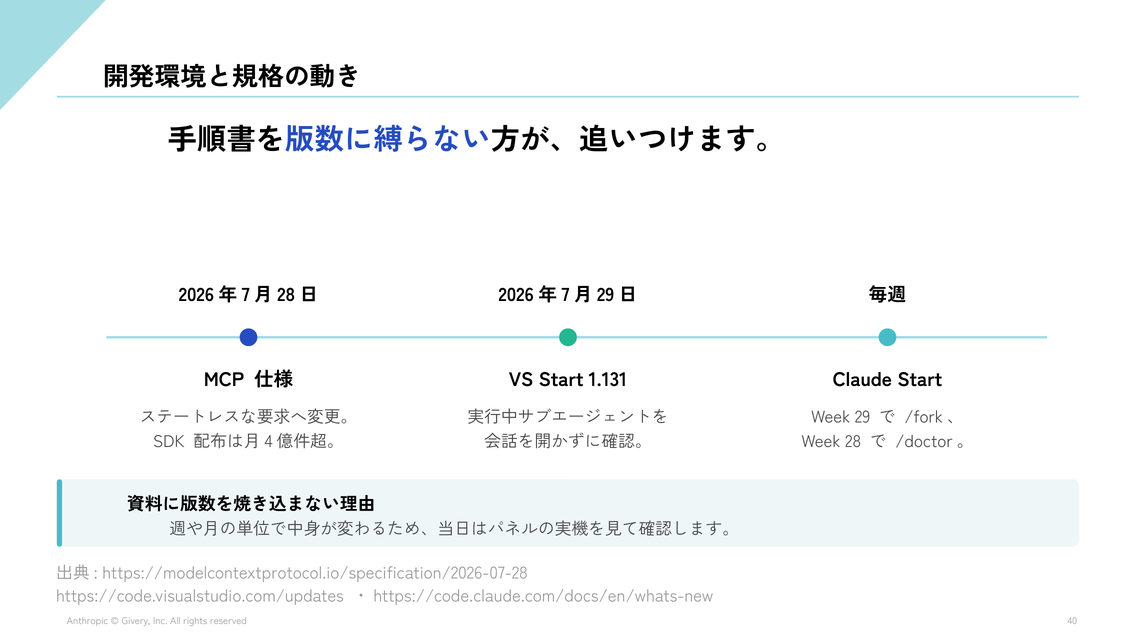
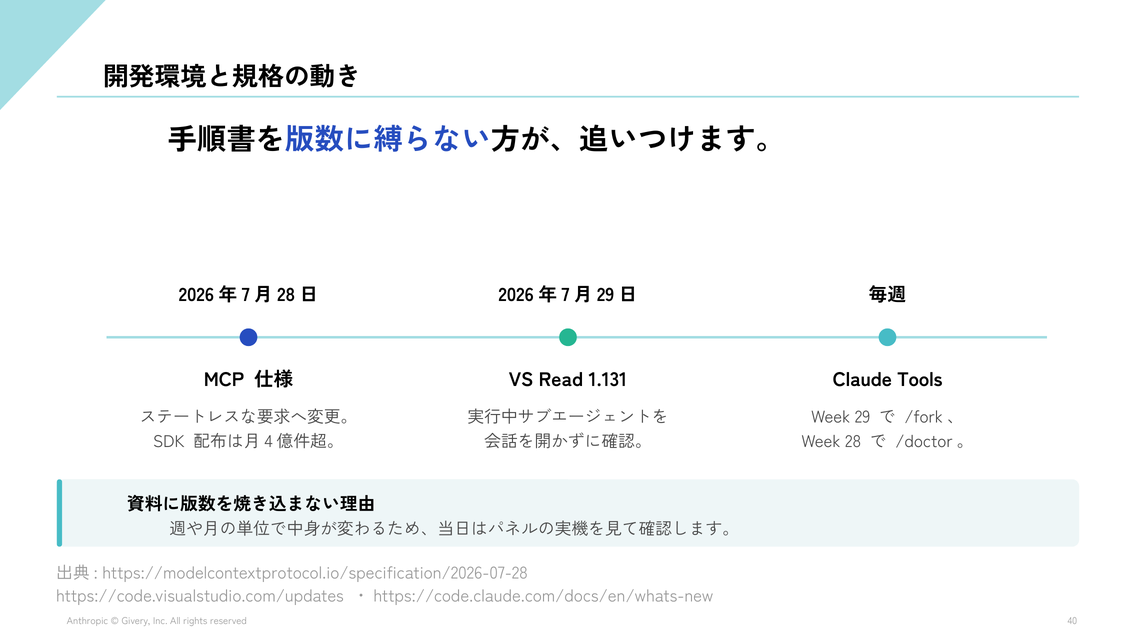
VS Start: Start -> Read
Claude Start: Start -> Tools
